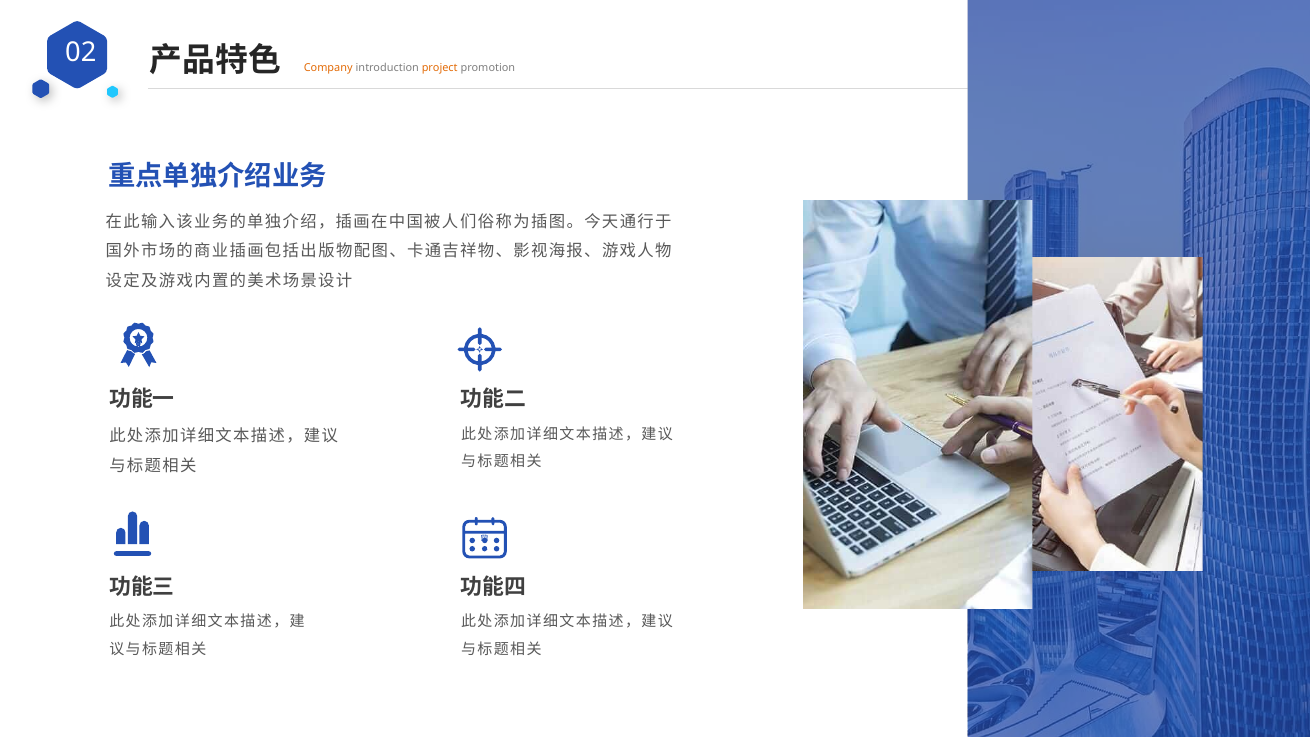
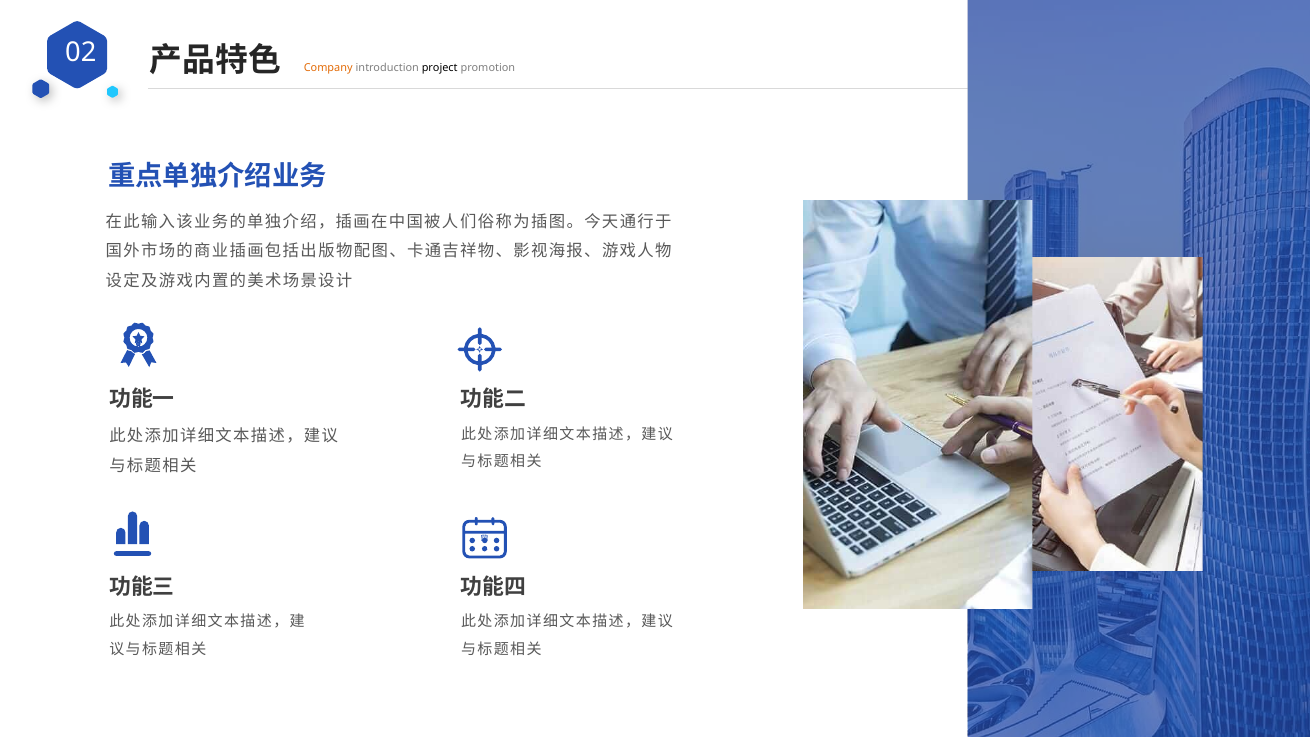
project colour: orange -> black
